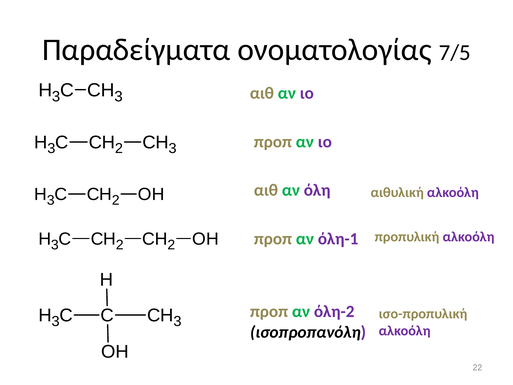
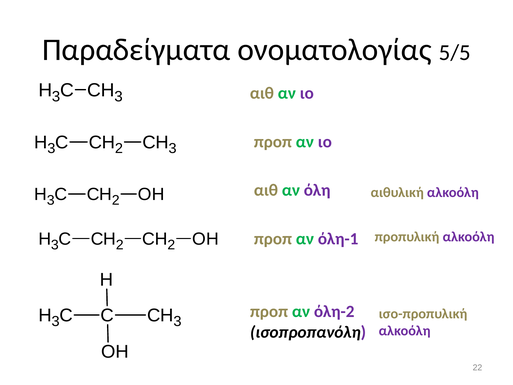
7/5: 7/5 -> 5/5
